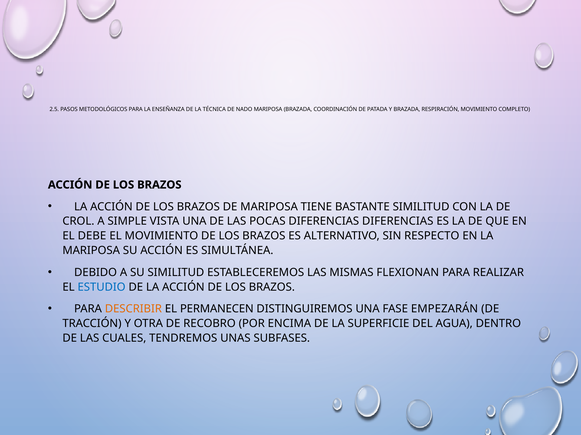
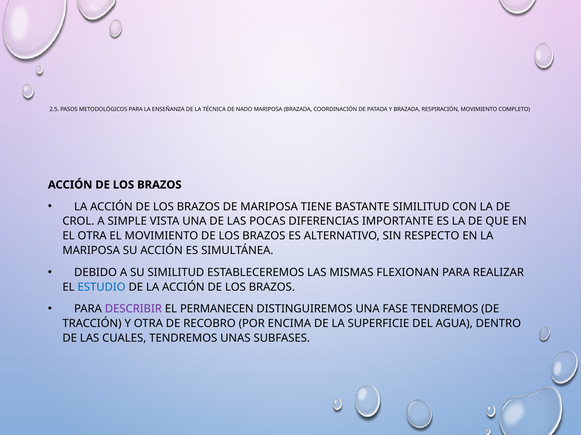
DIFERENCIAS DIFERENCIAS: DIFERENCIAS -> IMPORTANTE
EL DEBE: DEBE -> OTRA
DESCRIBIR colour: orange -> purple
FASE EMPEZARÁN: EMPEZARÁN -> TENDREMOS
